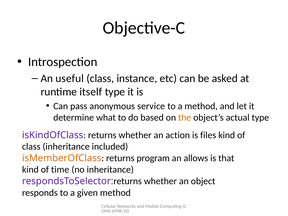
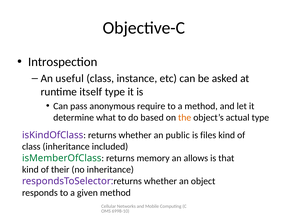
service: service -> require
action: action -> public
isMemberOfClass colour: orange -> green
program: program -> memory
time: time -> their
